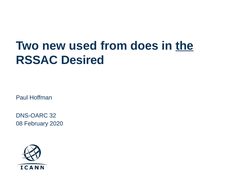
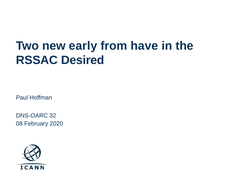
used: used -> early
does: does -> have
the underline: present -> none
